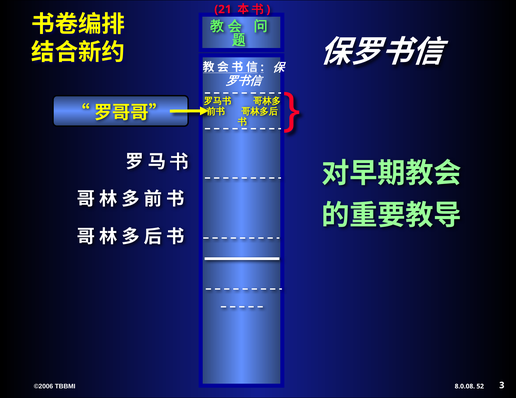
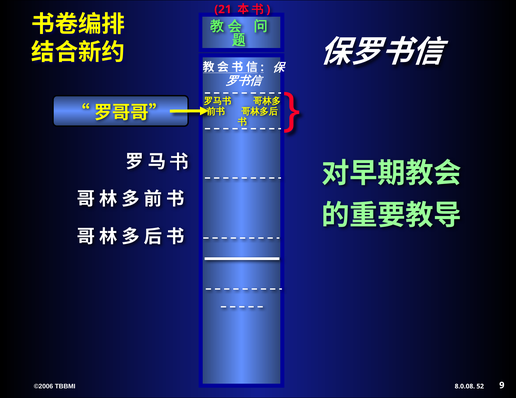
3: 3 -> 9
